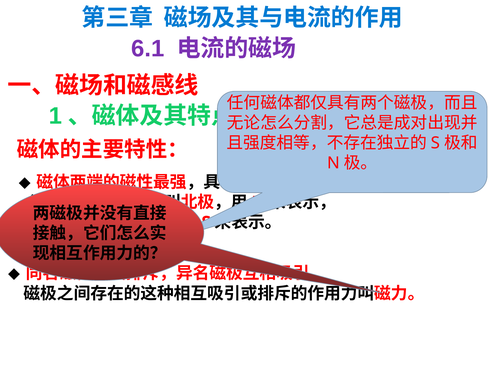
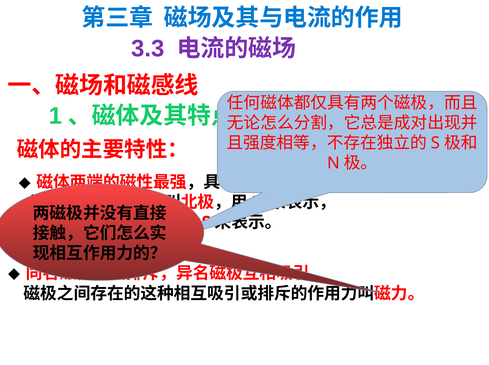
6.1: 6.1 -> 3.3
